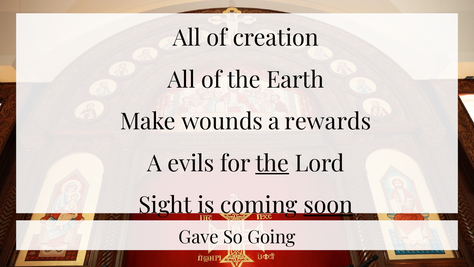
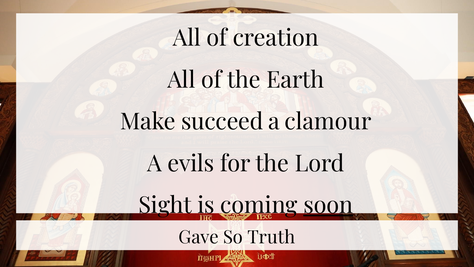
wounds: wounds -> succeed
rewards: rewards -> clamour
the at (272, 163) underline: present -> none
Going: Going -> Truth
